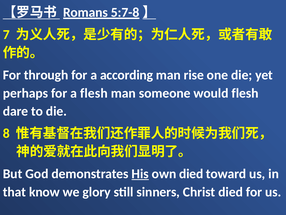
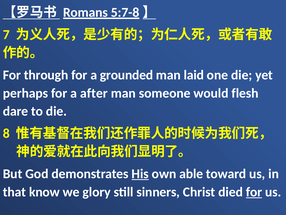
according: according -> grounded
rise: rise -> laid
a flesh: flesh -> after
own died: died -> able
for at (254, 192) underline: none -> present
